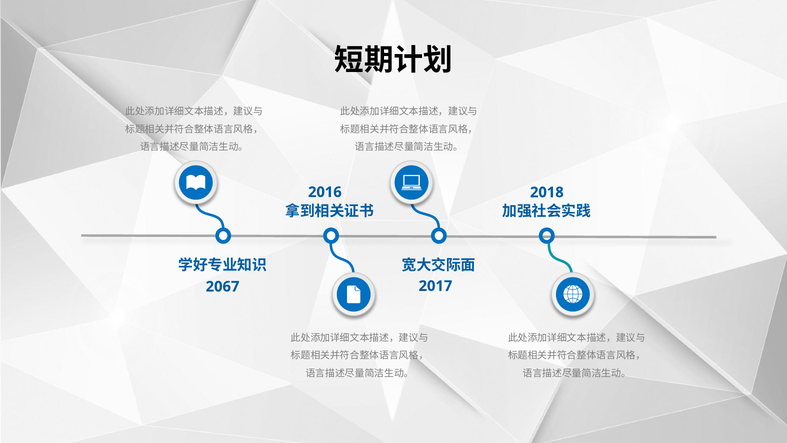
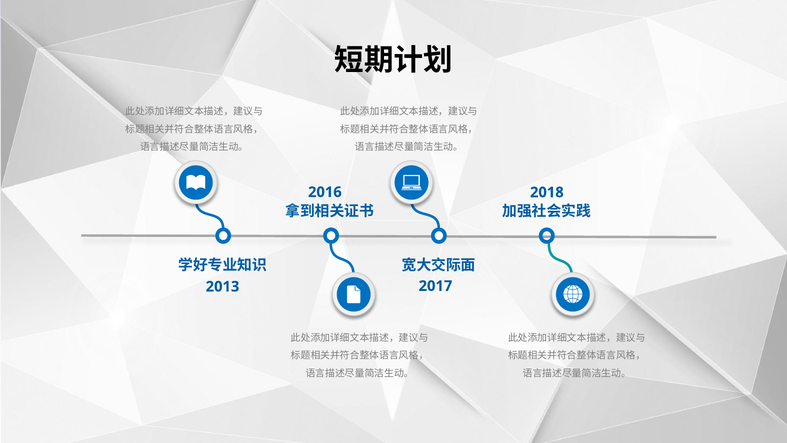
2067: 2067 -> 2013
